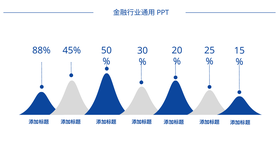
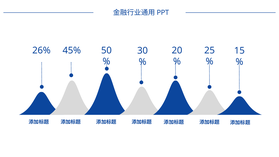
88%: 88% -> 26%
